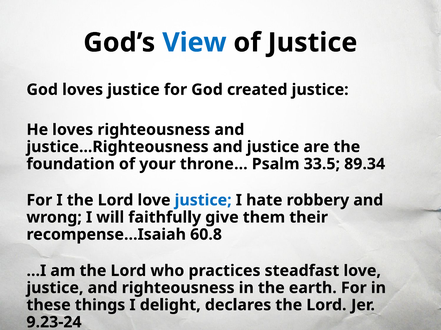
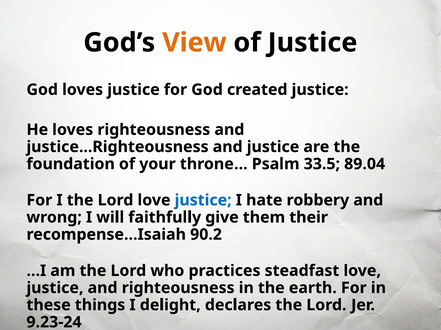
View colour: blue -> orange
89.34: 89.34 -> 89.04
60.8: 60.8 -> 90.2
